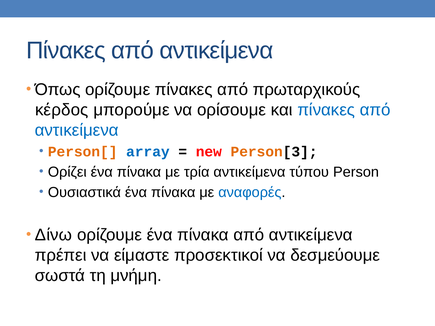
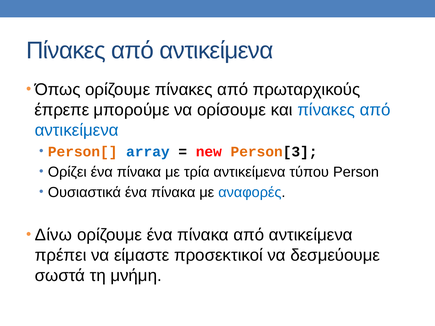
κέρδος: κέρδος -> έπρεπε
